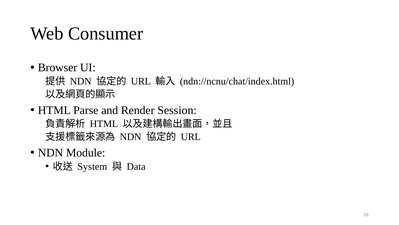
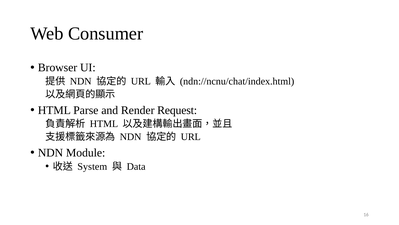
Session: Session -> Request
